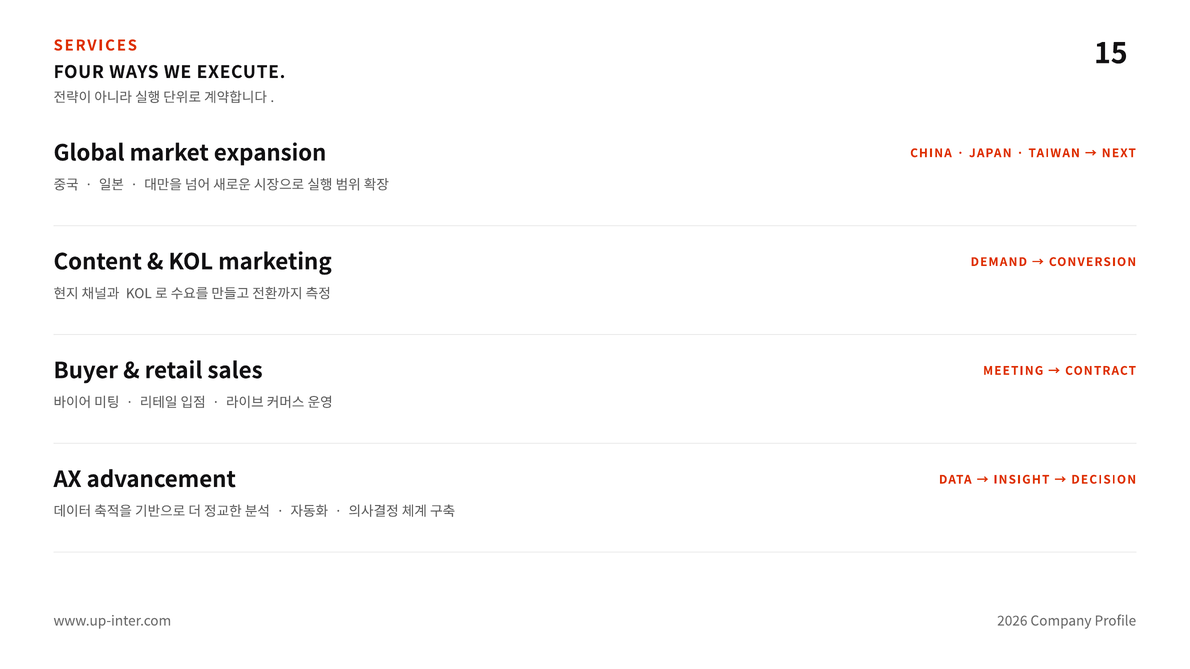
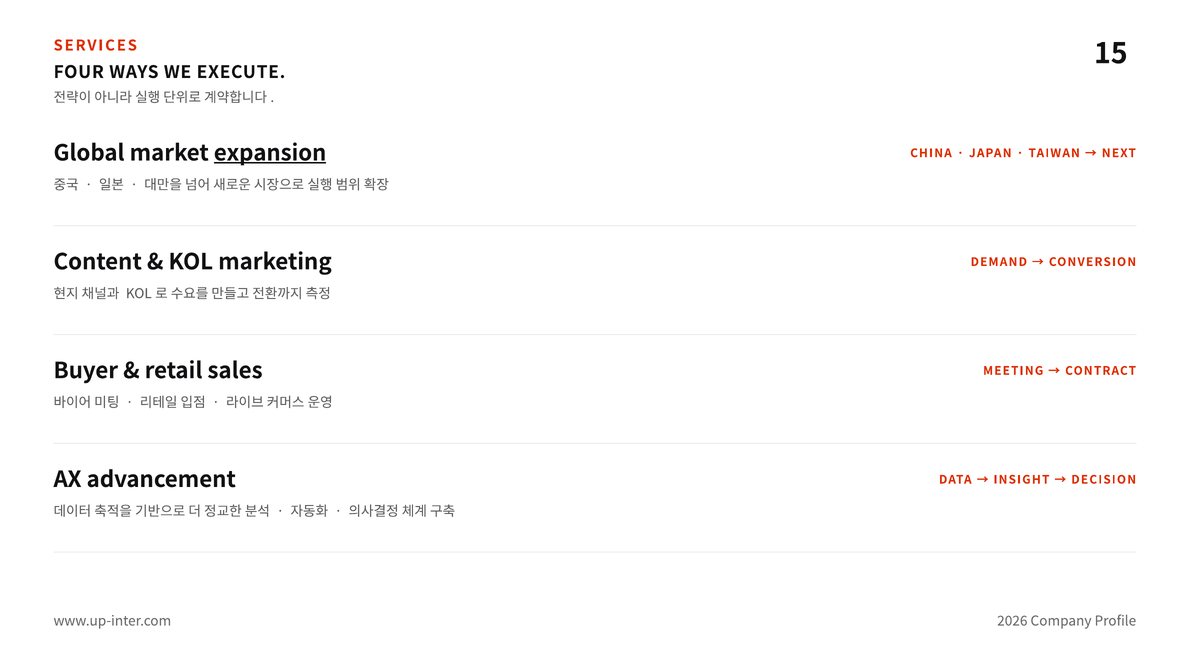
expansion underline: none -> present
